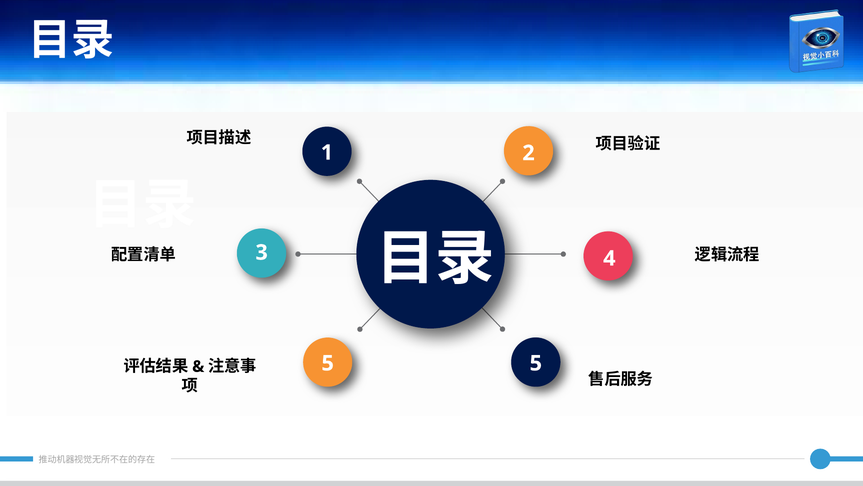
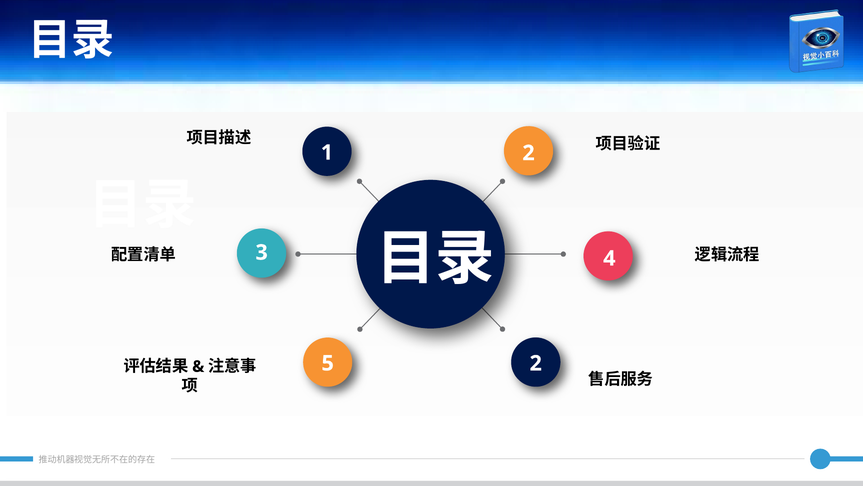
5 5: 5 -> 2
